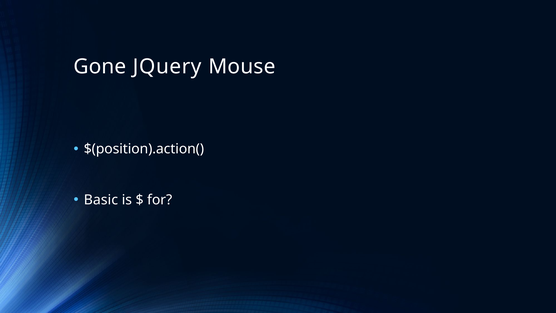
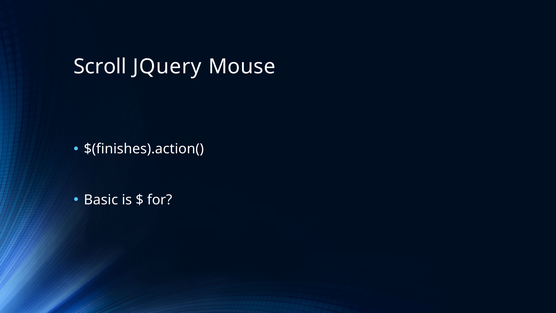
Gone: Gone -> Scroll
$(position).action(: $(position).action( -> $(finishes).action(
